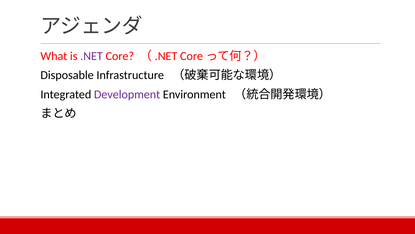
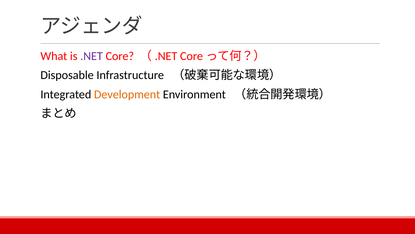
Development colour: purple -> orange
